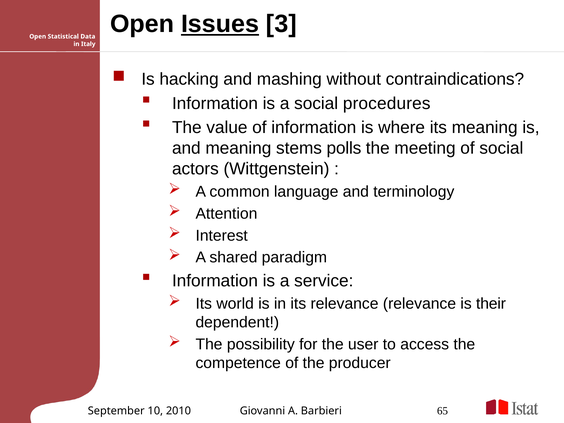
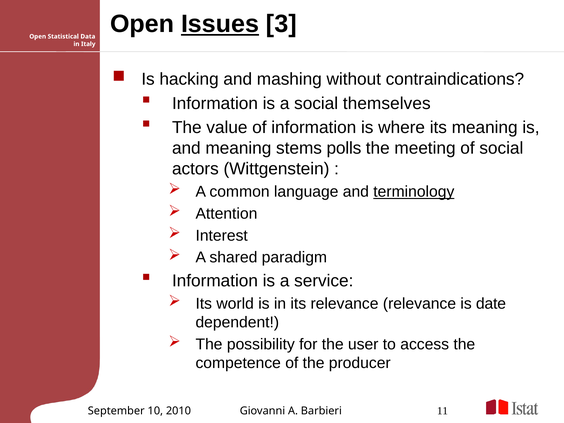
procedures: procedures -> themselves
terminology underline: none -> present
their: their -> date
65: 65 -> 11
